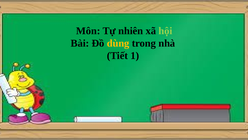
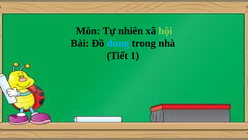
dùng colour: yellow -> light blue
